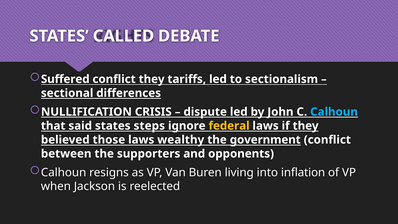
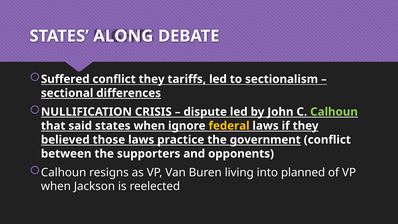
CALLED: CALLED -> ALONG
Calhoun at (334, 112) colour: light blue -> light green
states steps: steps -> when
wealthy: wealthy -> practice
inflation: inflation -> planned
